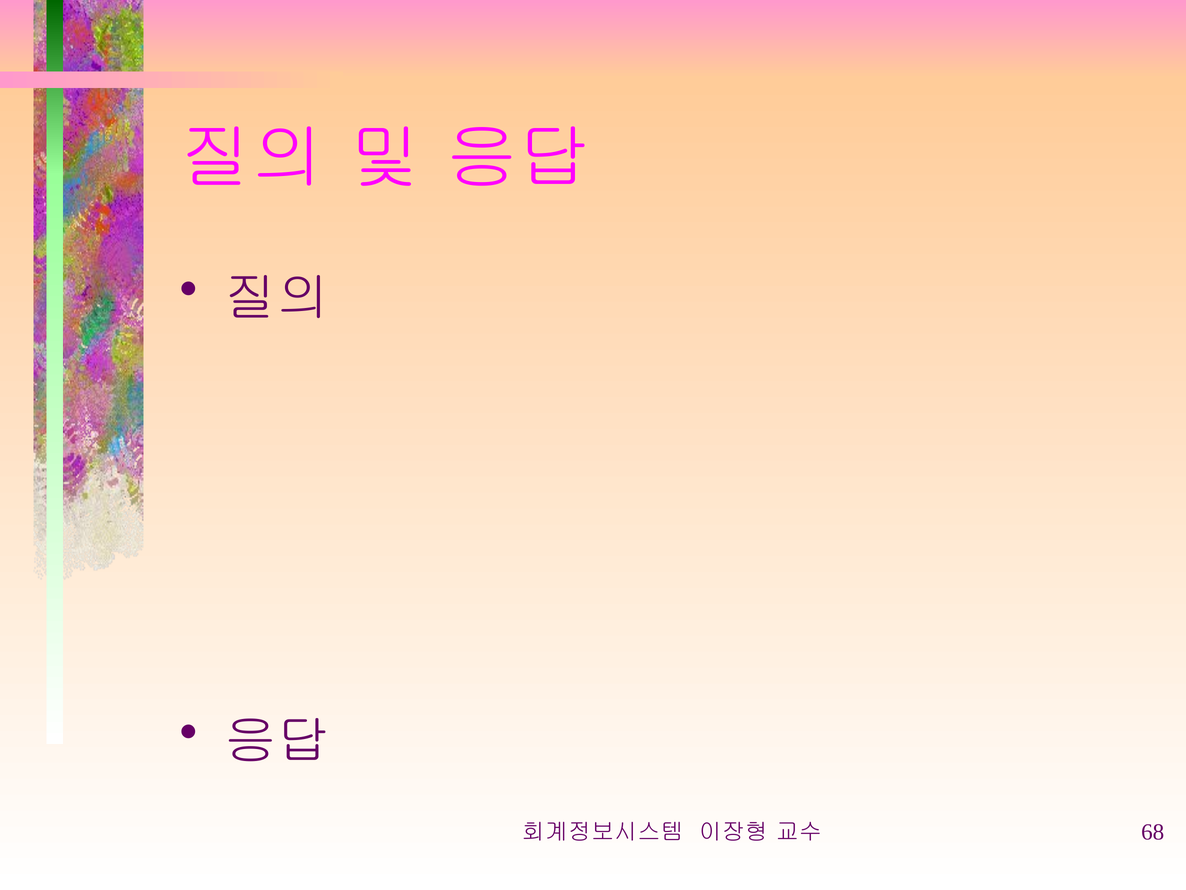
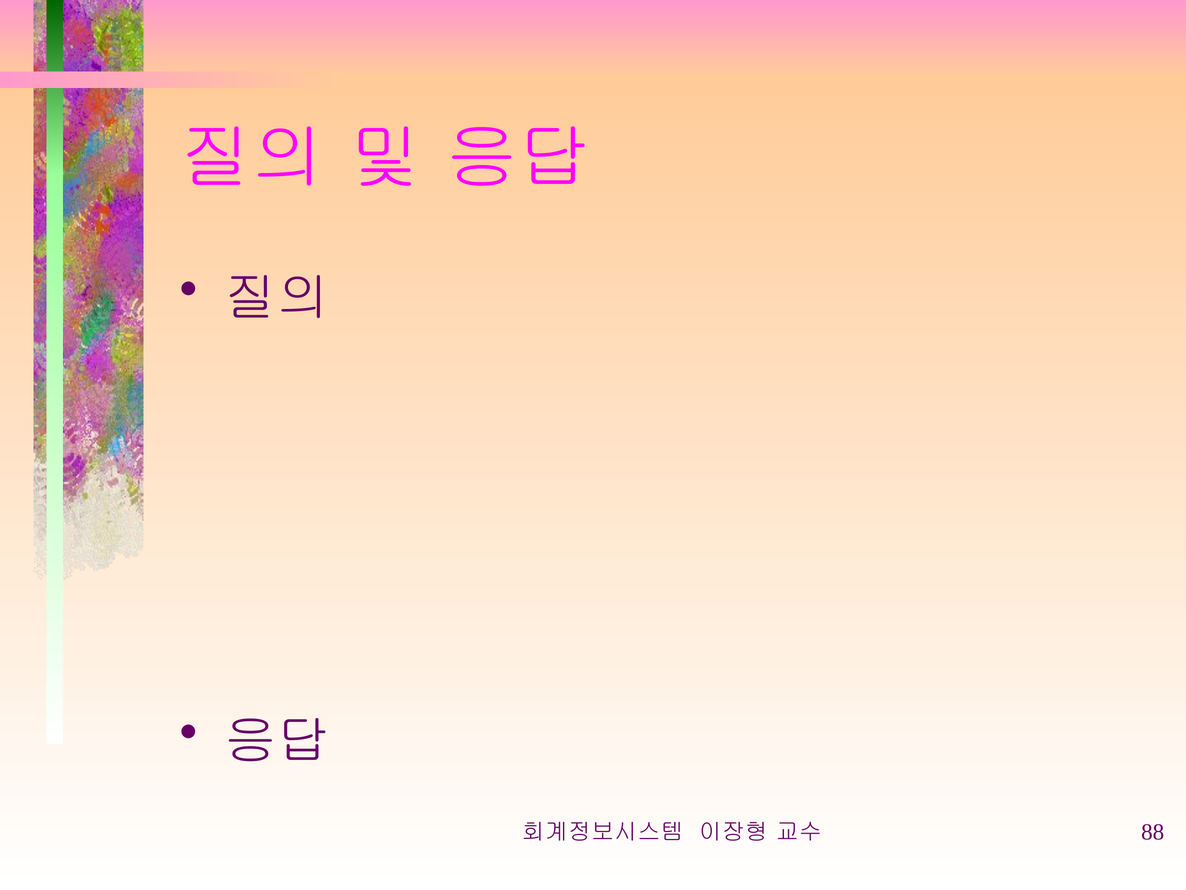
68: 68 -> 88
